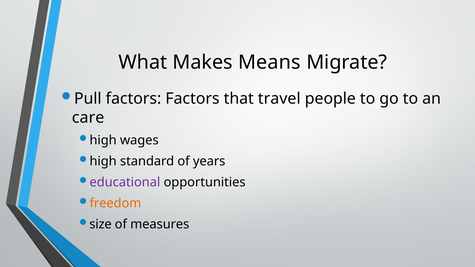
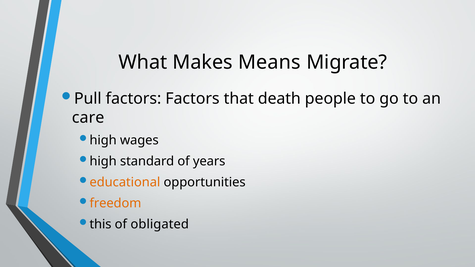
travel: travel -> death
educational colour: purple -> orange
size: size -> this
measures: measures -> obligated
